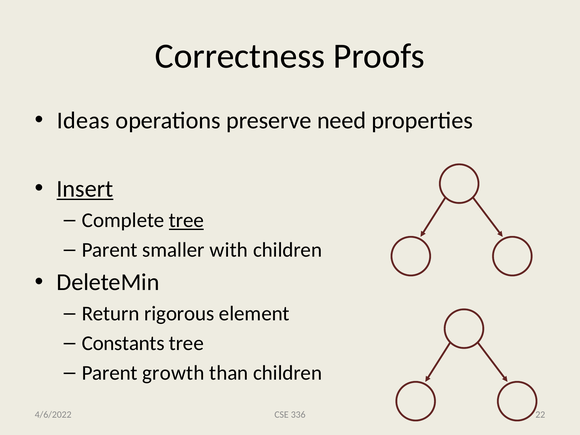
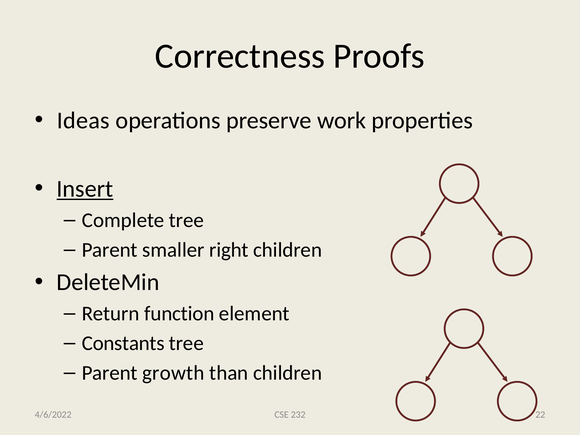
need: need -> work
tree at (186, 220) underline: present -> none
with: with -> right
rigorous: rigorous -> function
336: 336 -> 232
